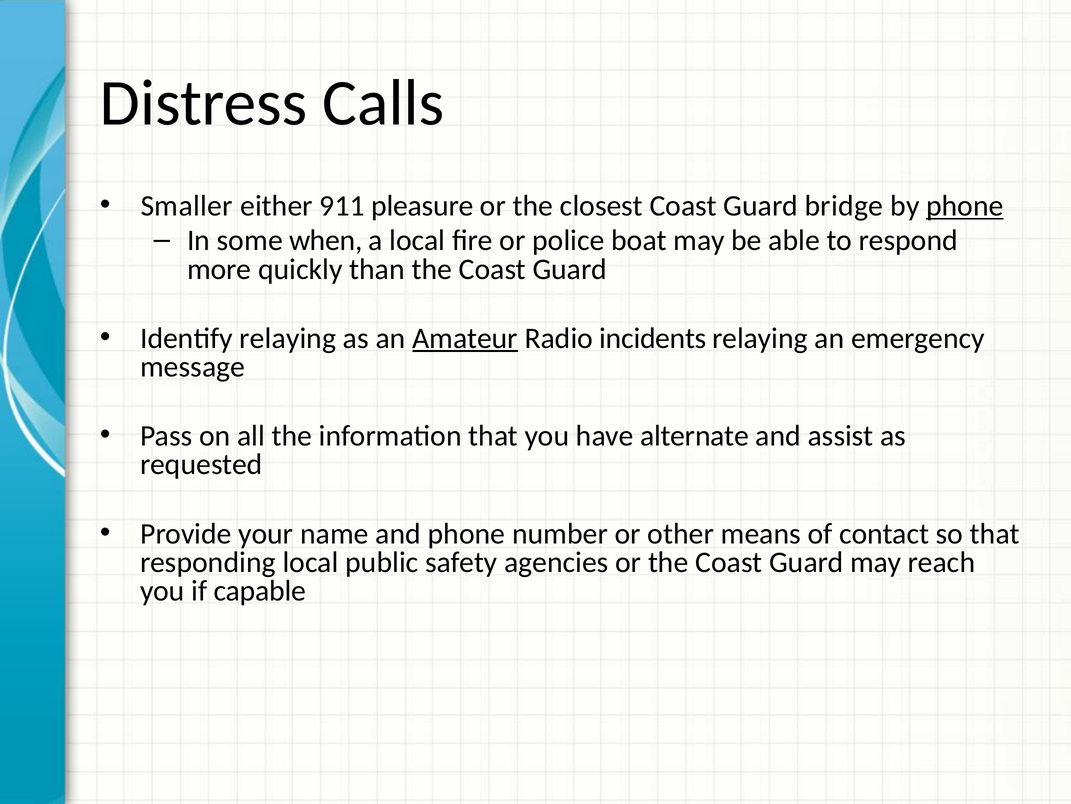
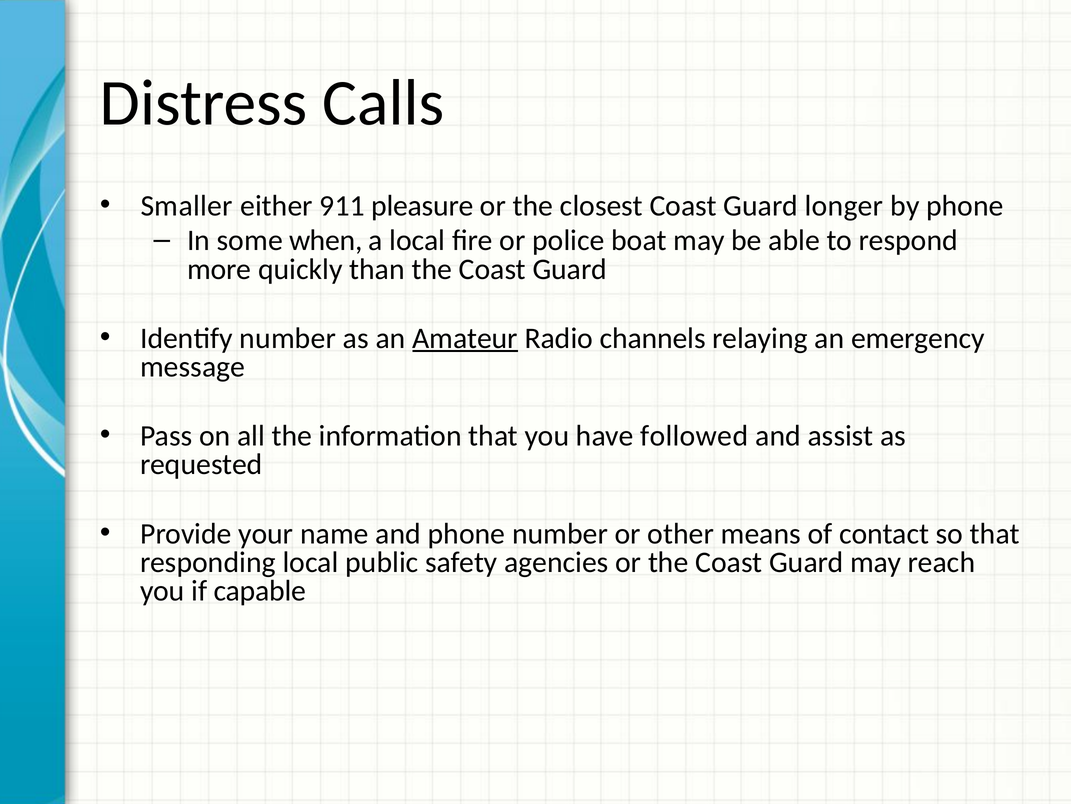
bridge: bridge -> longer
phone at (965, 206) underline: present -> none
Identify relaying: relaying -> number
incidents: incidents -> channels
alternate: alternate -> followed
